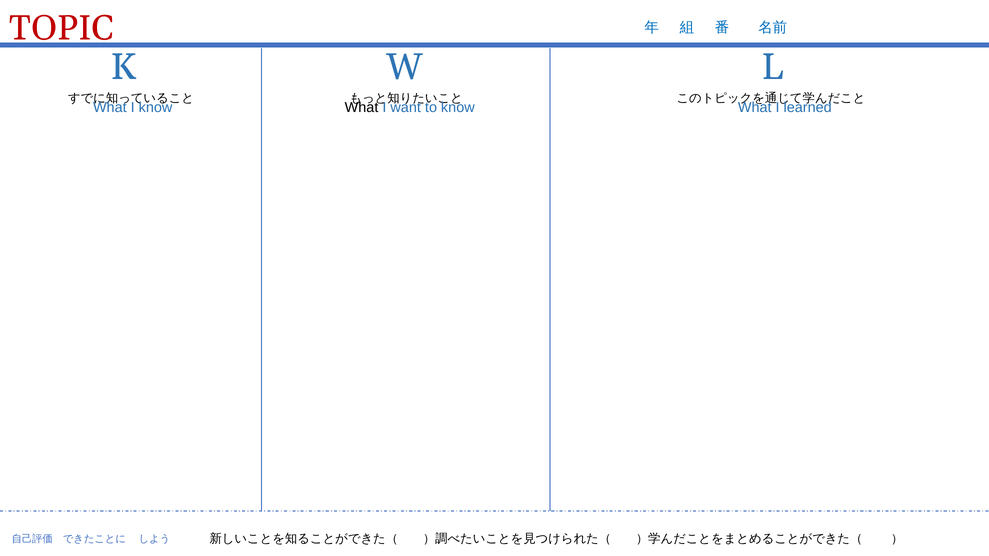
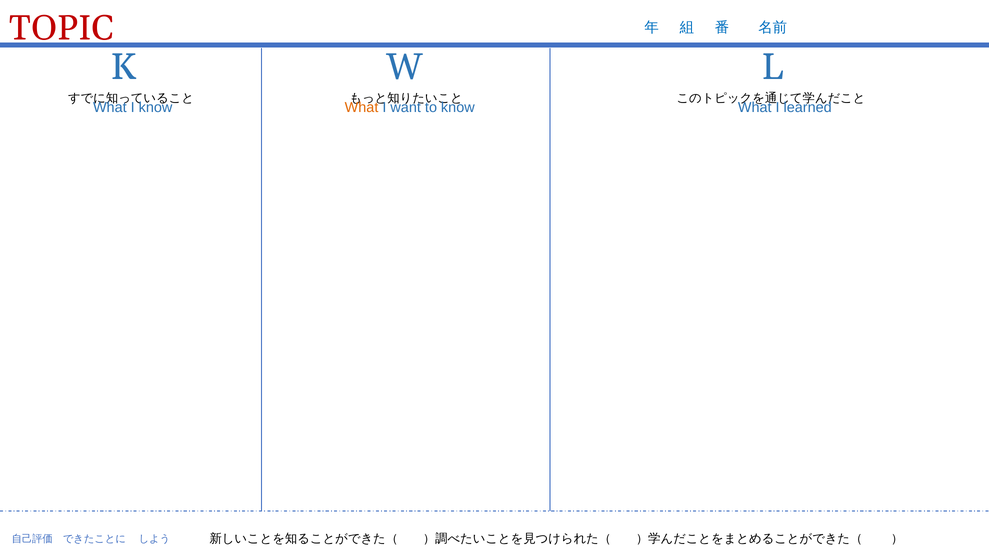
What at (362, 107) colour: black -> orange
